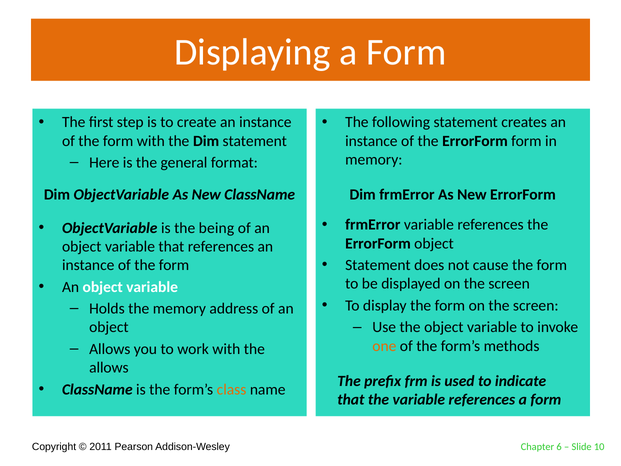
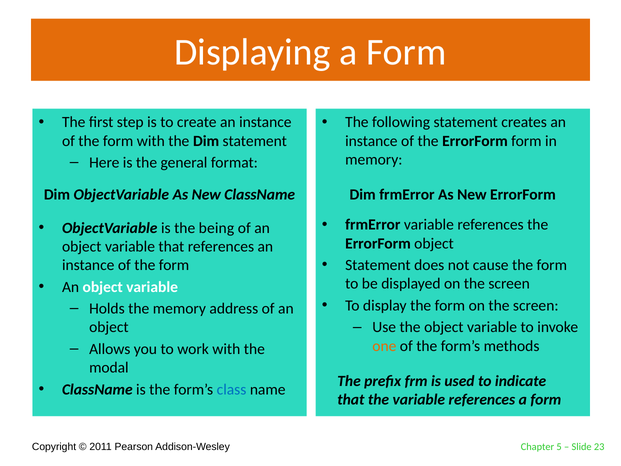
allows at (109, 367): allows -> modal
class colour: orange -> blue
6: 6 -> 5
10: 10 -> 23
